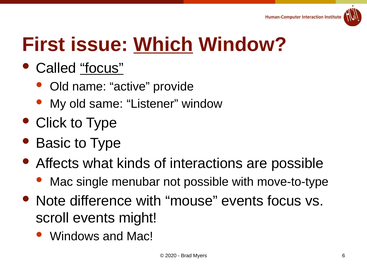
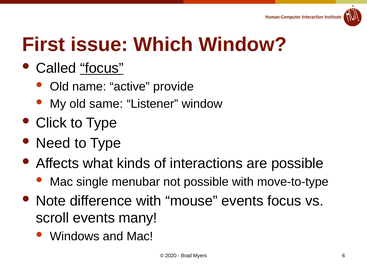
Which underline: present -> none
Basic: Basic -> Need
might: might -> many
